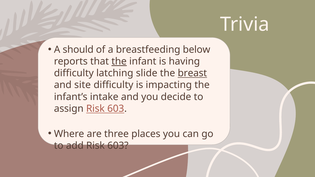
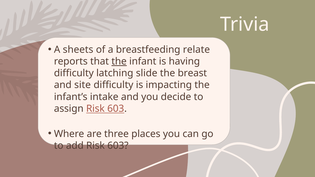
should: should -> sheets
below: below -> relate
breast underline: present -> none
